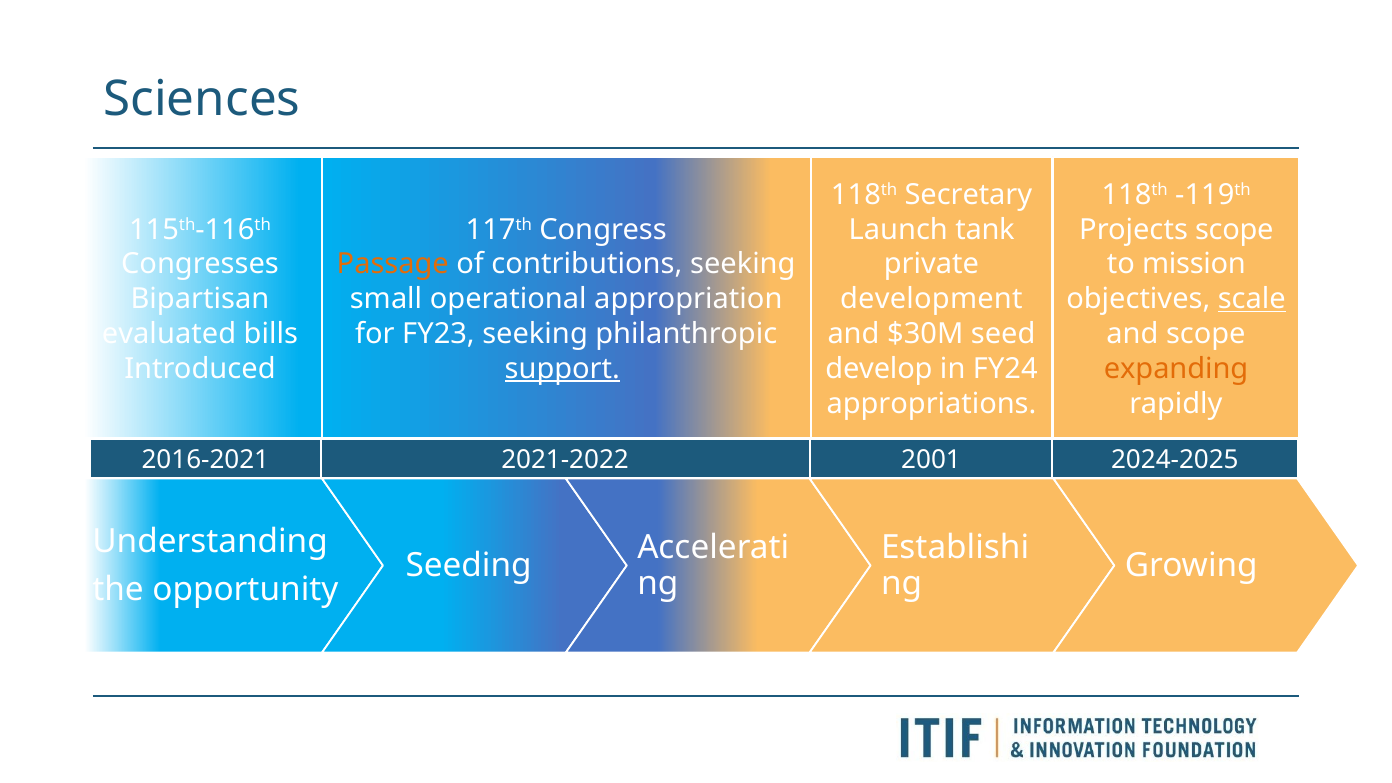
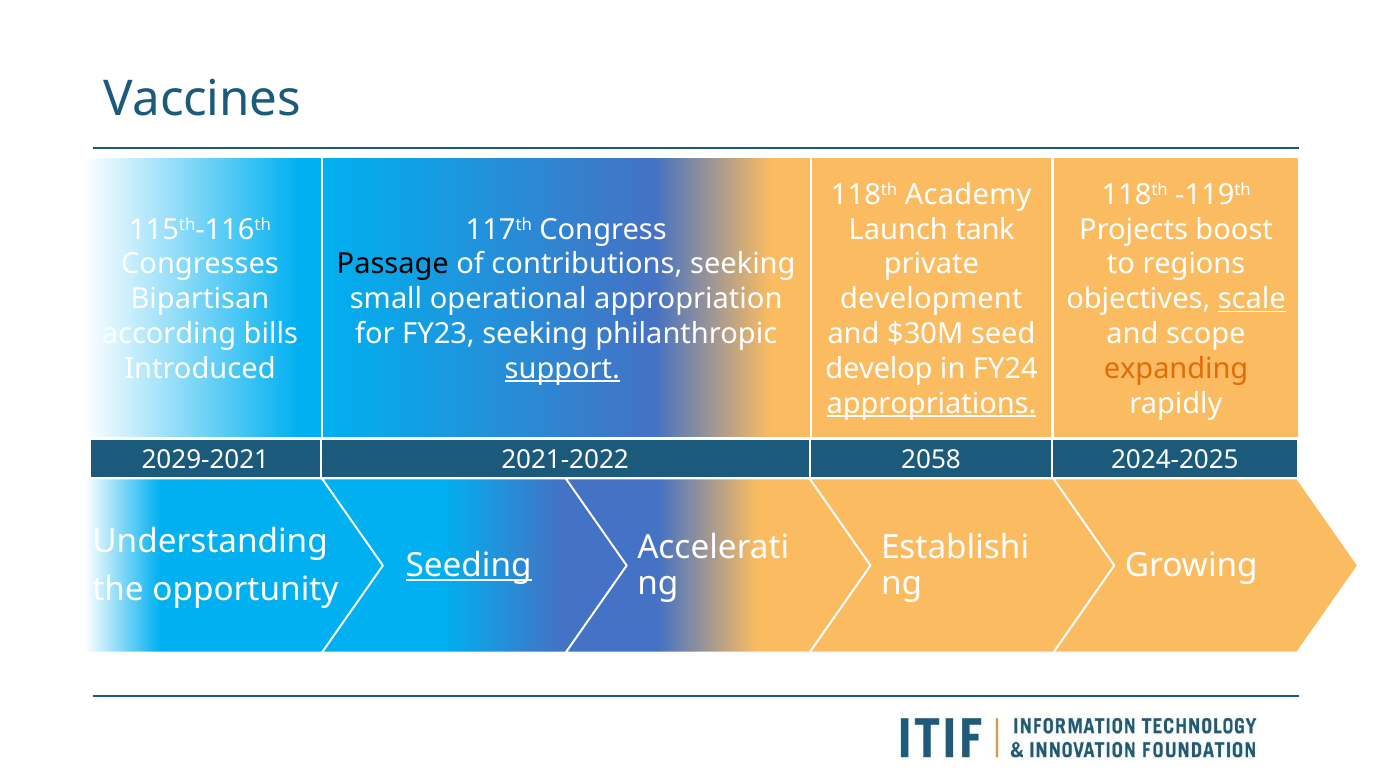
Sciences: Sciences -> Vaccines
Secretary: Secretary -> Academy
Projects scope: scope -> boost
Passage colour: orange -> black
mission: mission -> regions
evaluated: evaluated -> according
appropriations underline: none -> present
2016-2021: 2016-2021 -> 2029-2021
2001: 2001 -> 2058
Seeding underline: none -> present
